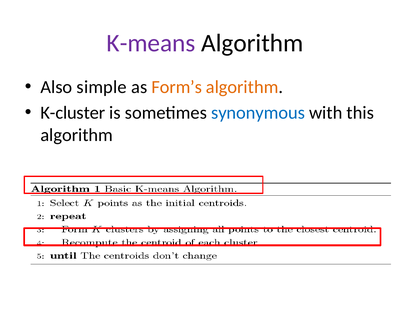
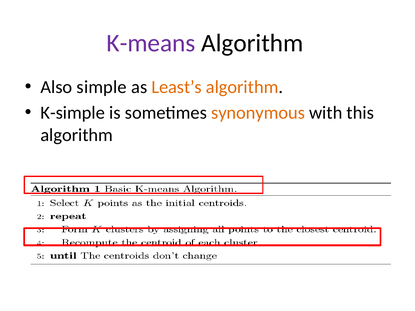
Form’s: Form’s -> Least’s
K-cluster: K-cluster -> K-simple
synonymous colour: blue -> orange
